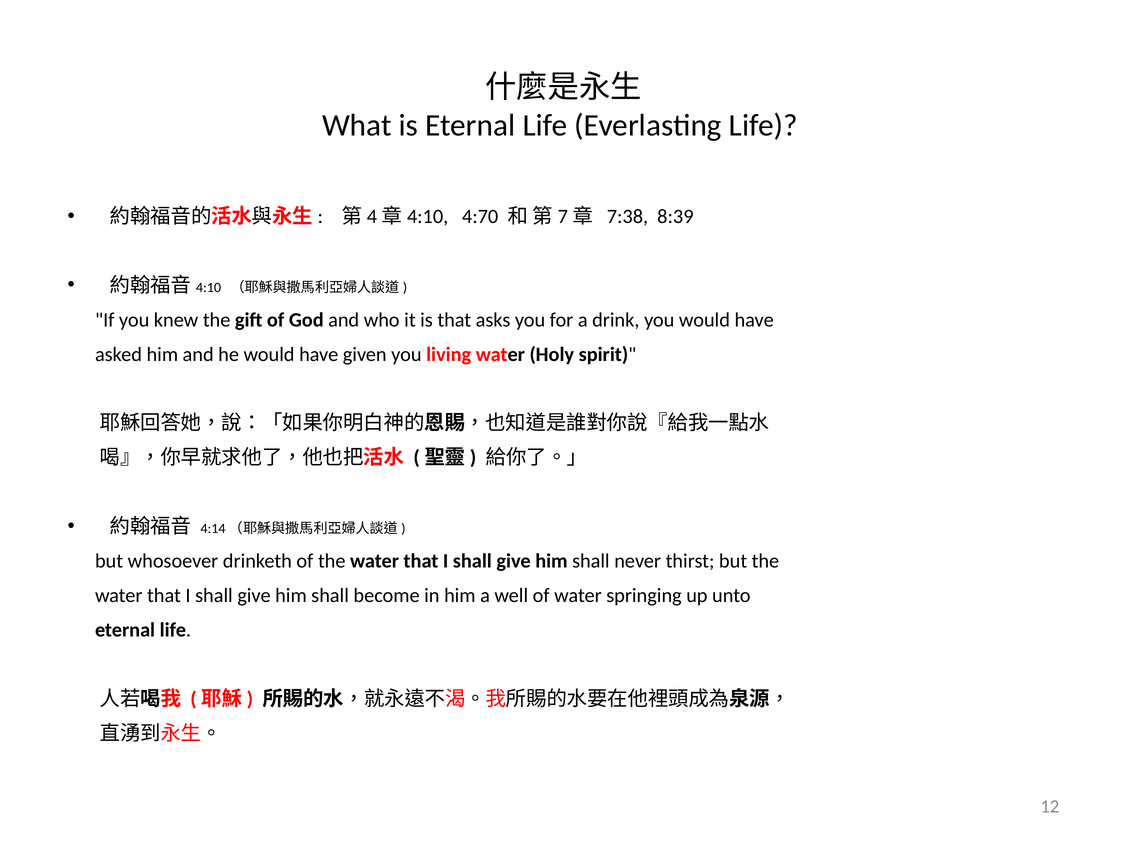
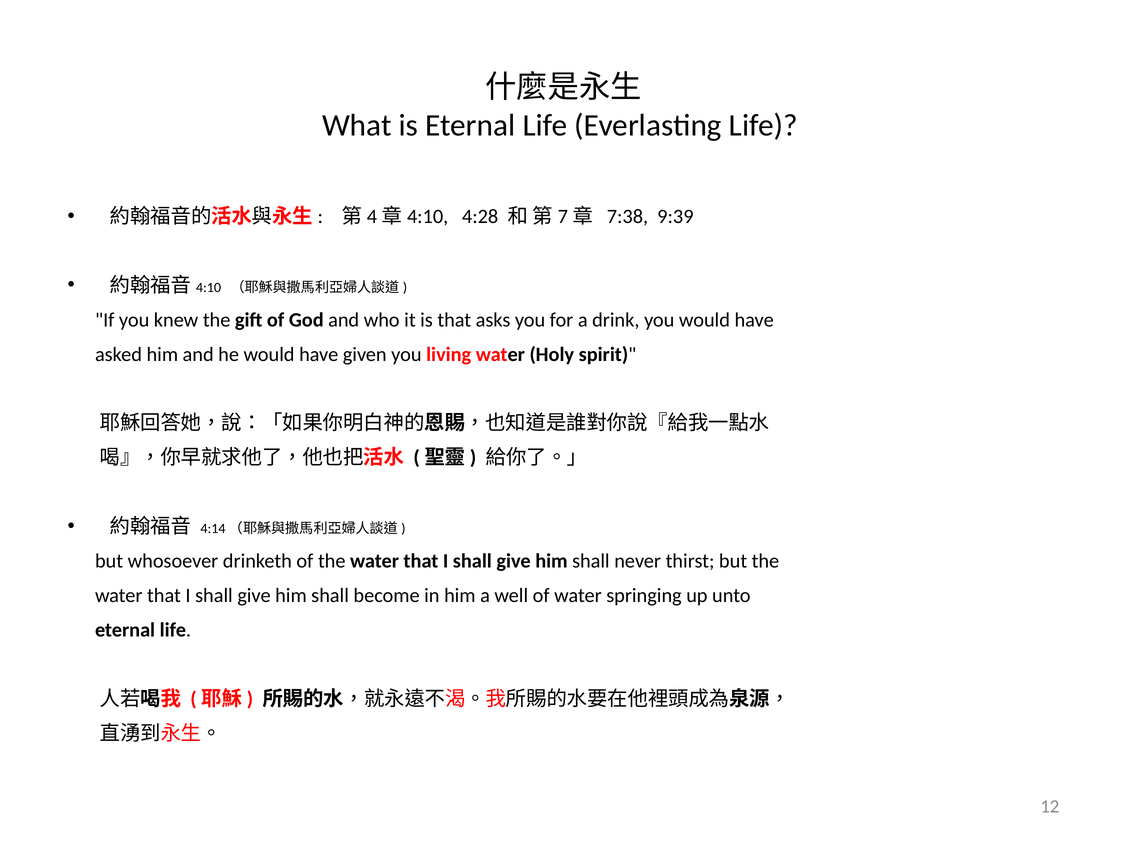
4:70: 4:70 -> 4:28
8:39: 8:39 -> 9:39
